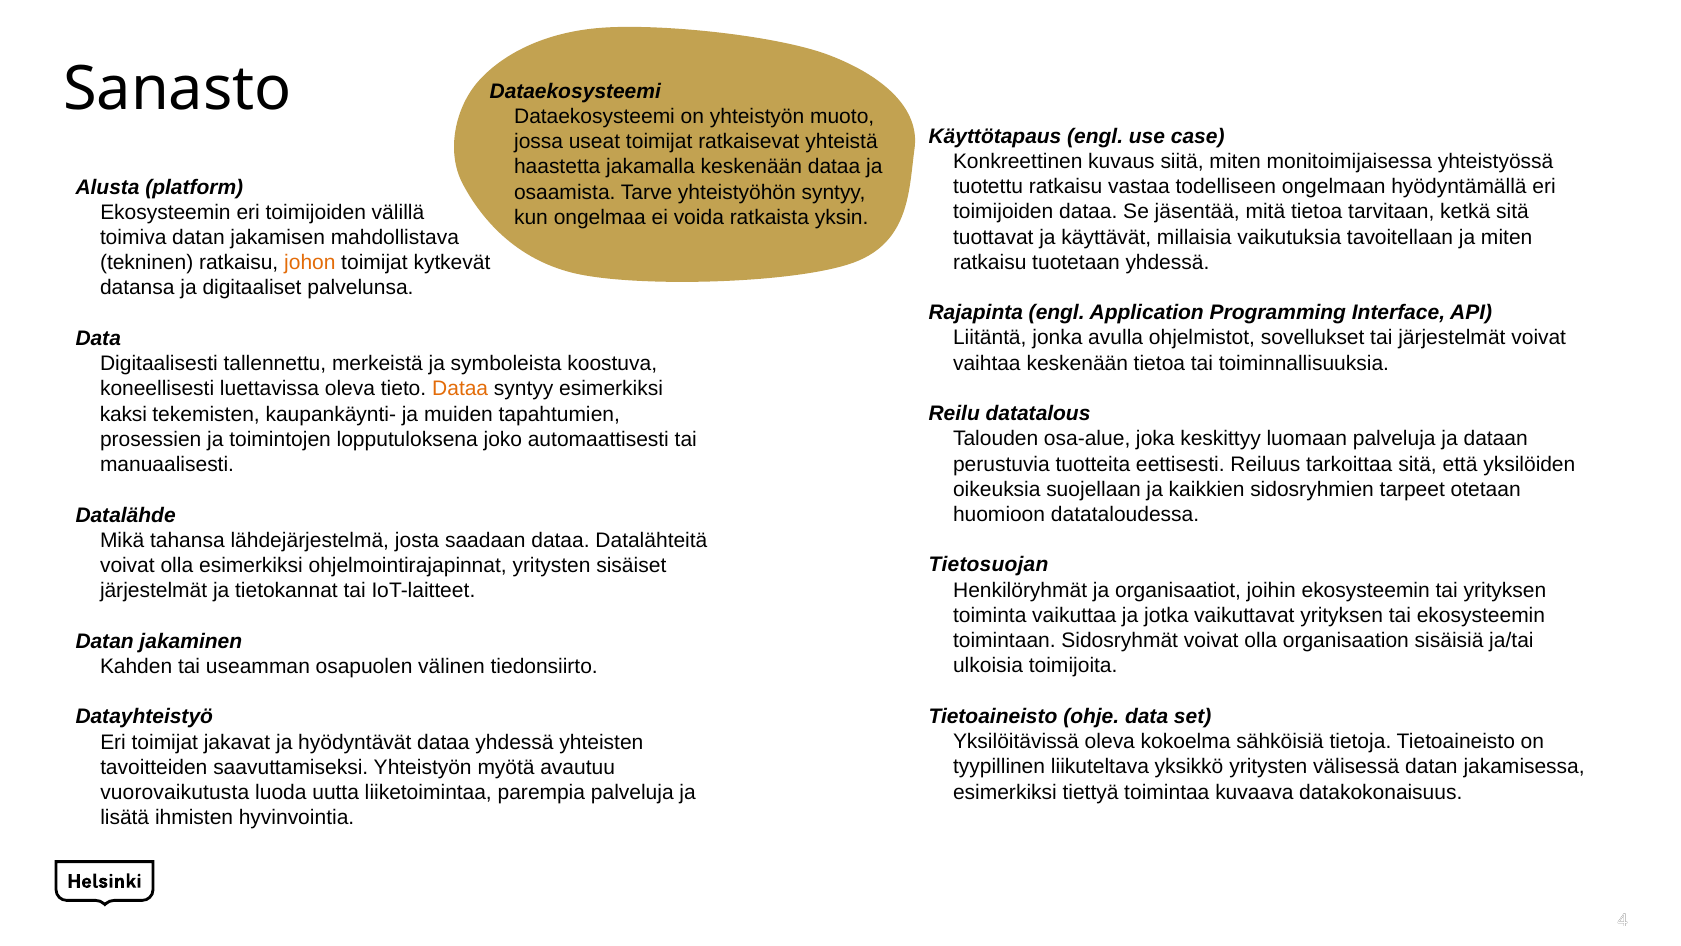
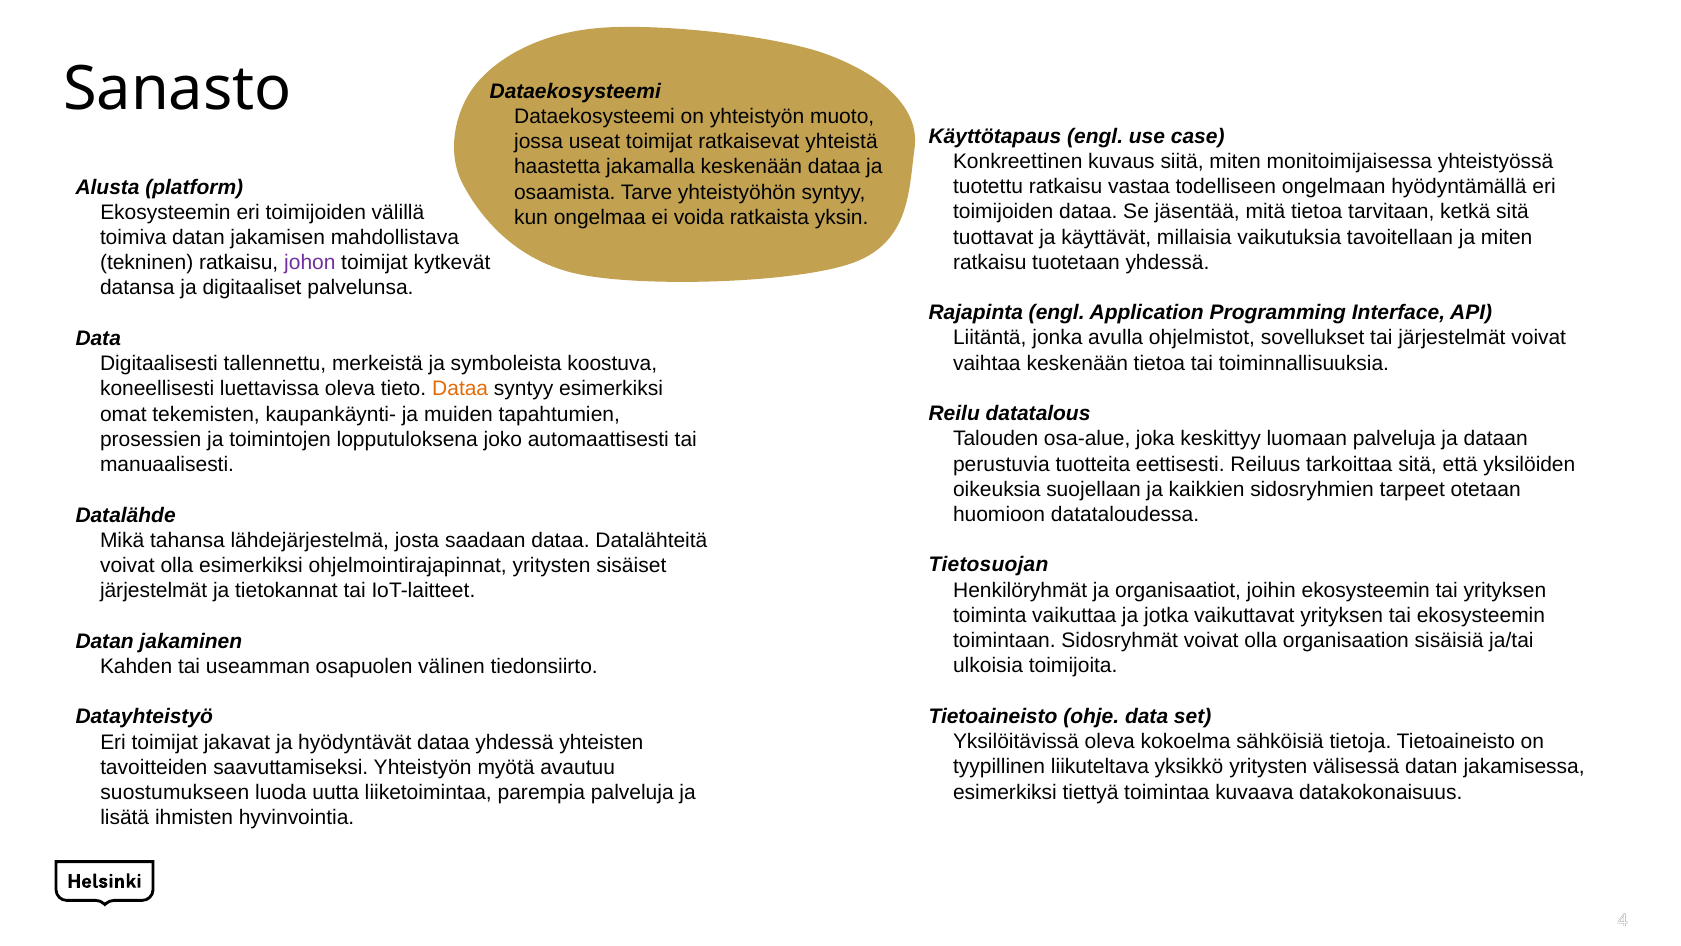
johon colour: orange -> purple
kaksi: kaksi -> omat
vuorovaikutusta: vuorovaikutusta -> suostumukseen
